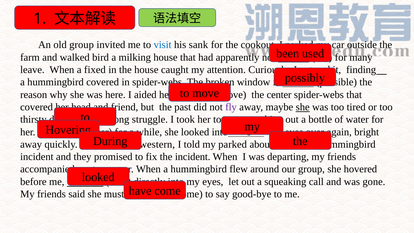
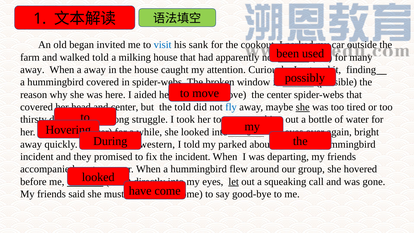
old group: group -> began
walked bird: bird -> told
leave at (32, 70): leave -> away
a fixed: fixed -> away
friend at (125, 107): friend -> center
the past: past -> told
fly colour: purple -> blue
let underline: none -> present
